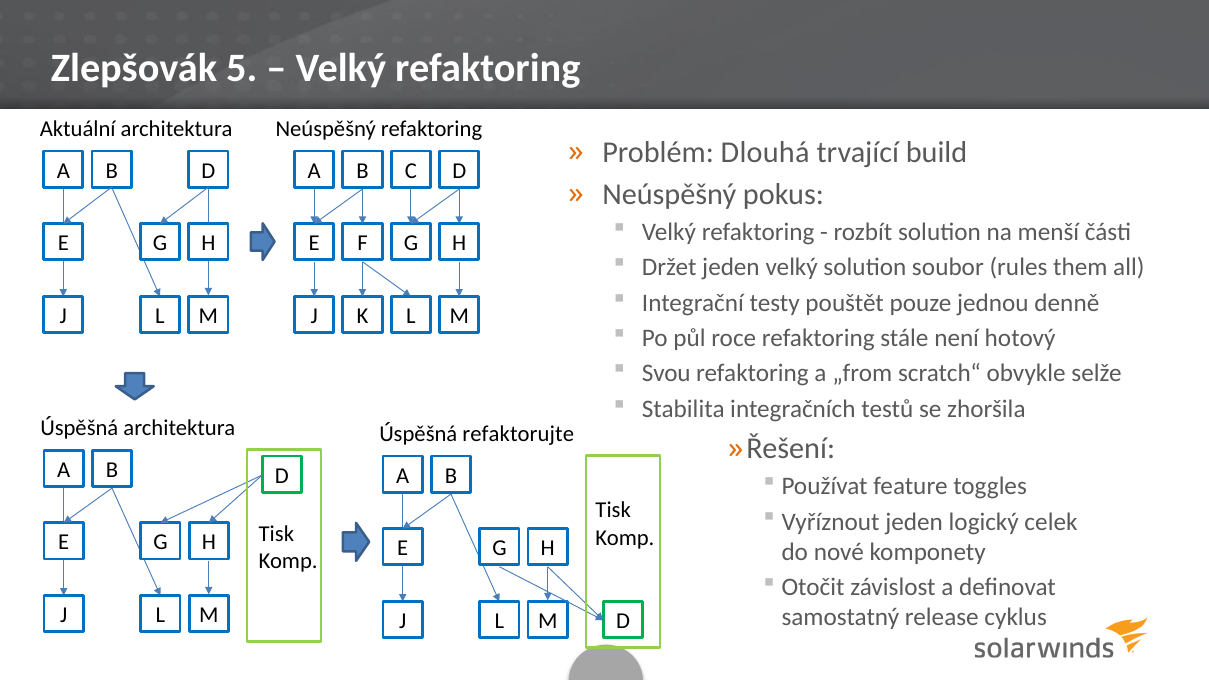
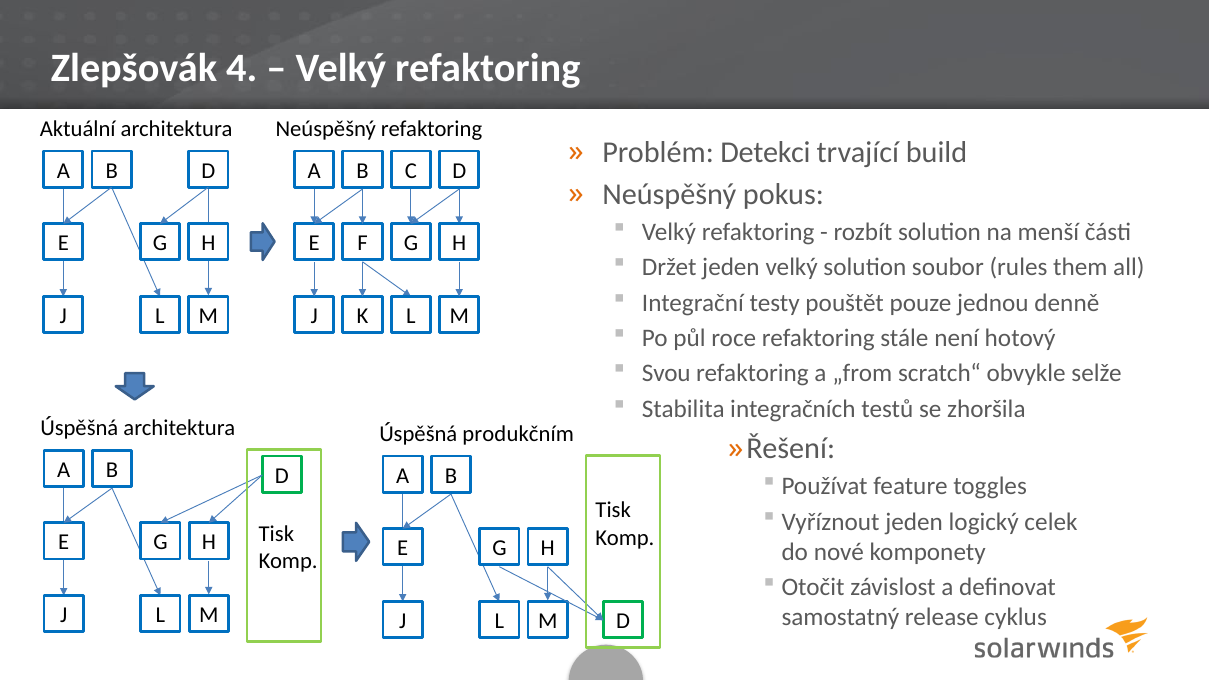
5: 5 -> 4
Dlouhá: Dlouhá -> Detekci
refaktorujte: refaktorujte -> produkčním
